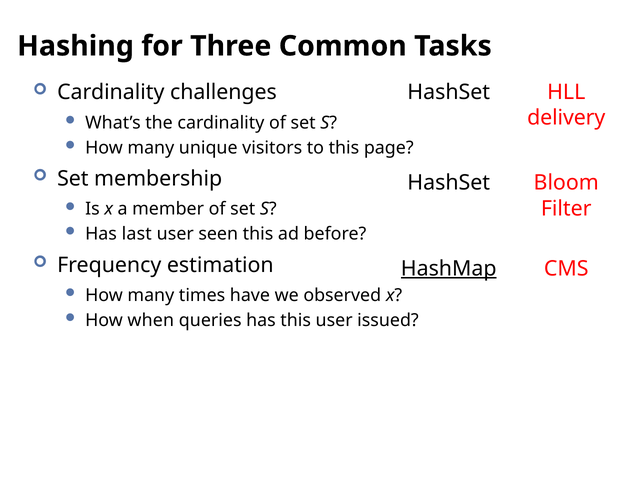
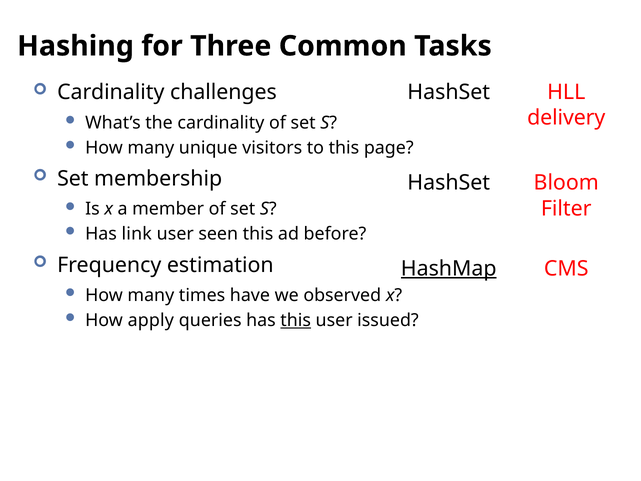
last: last -> link
when: when -> apply
this at (296, 320) underline: none -> present
